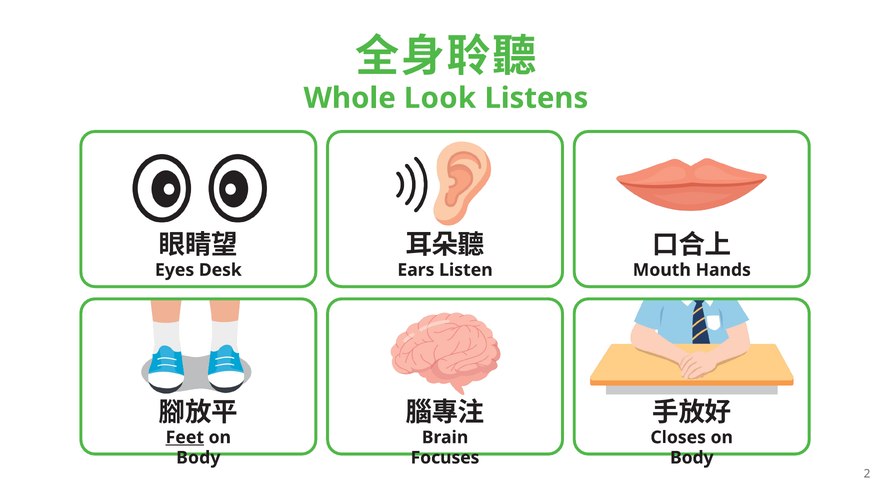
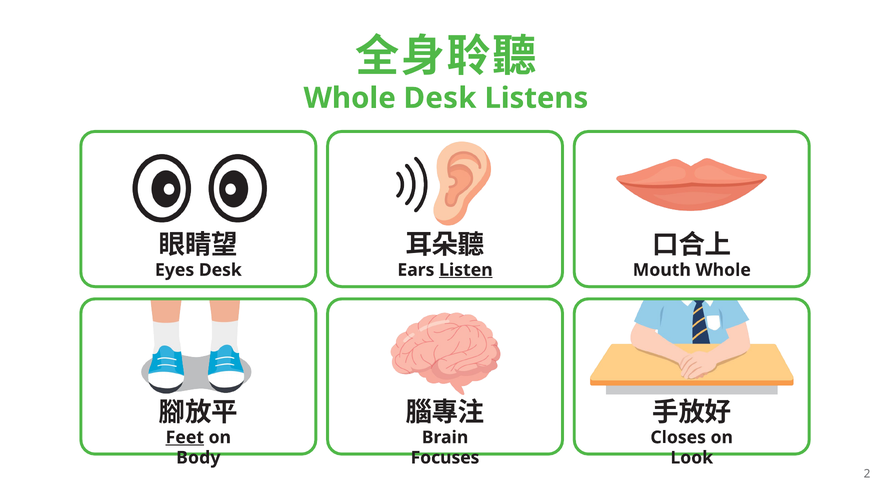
Whole Look: Look -> Desk
Listen underline: none -> present
Mouth Hands: Hands -> Whole
Body at (692, 458): Body -> Look
